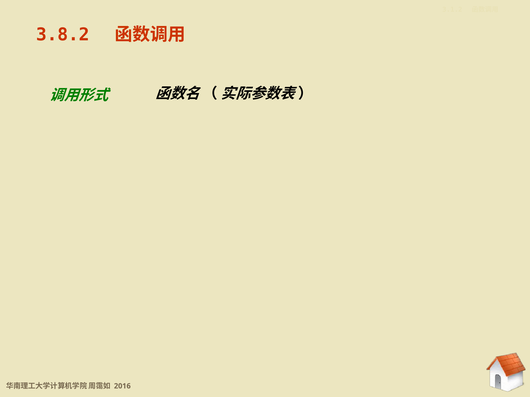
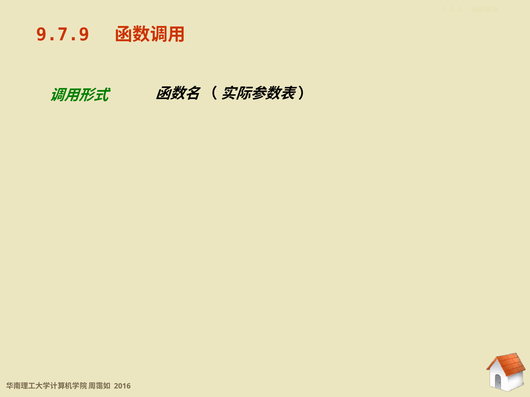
3.8.2: 3.8.2 -> 9.7.9
